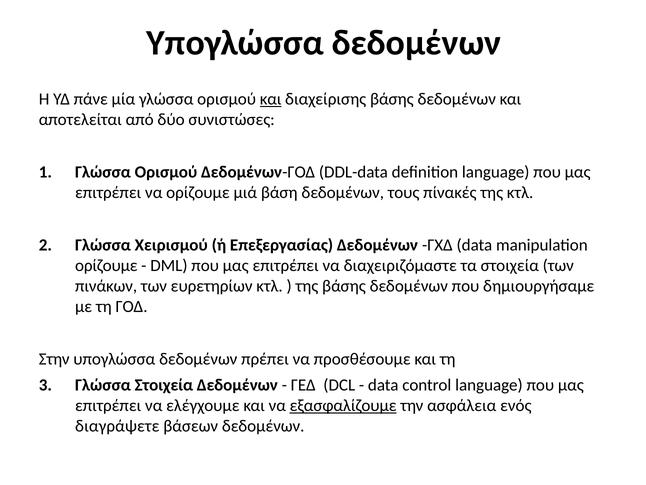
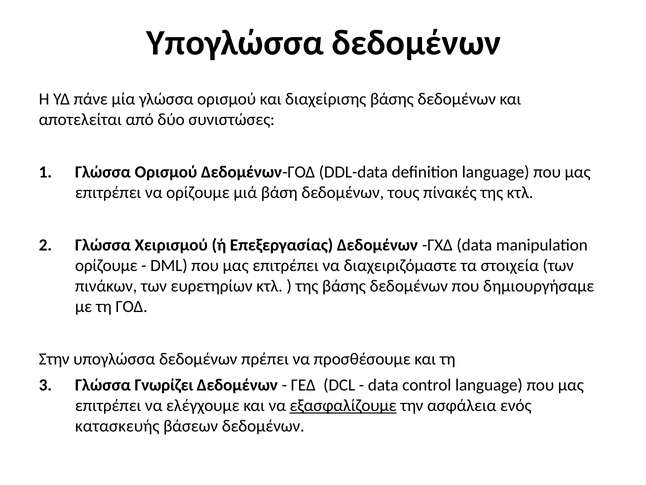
και at (271, 99) underline: present -> none
Γλώσσα Στοιχεία: Στοιχεία -> Γνωρίζει
διαγράψετε: διαγράψετε -> κατασκευής
